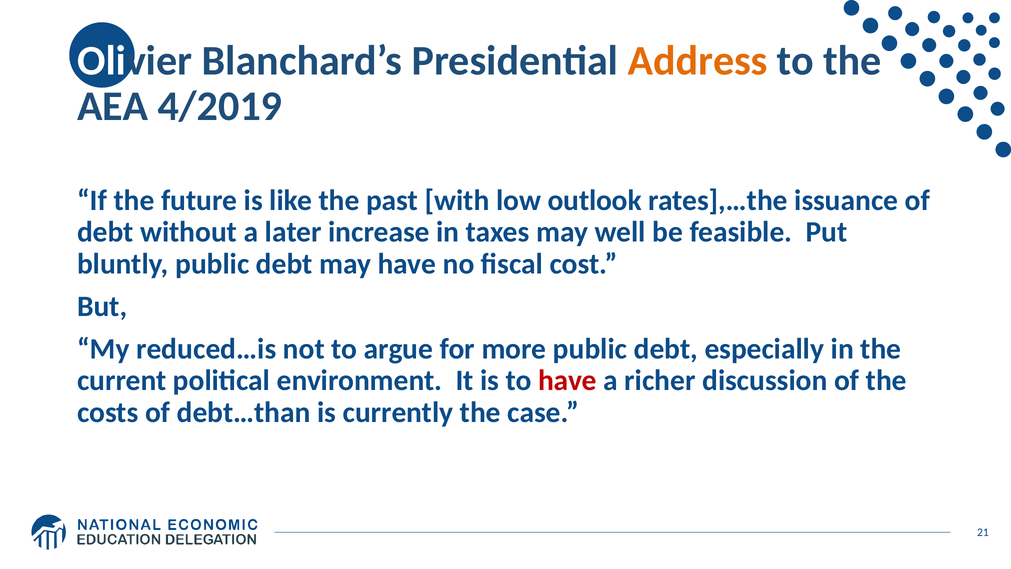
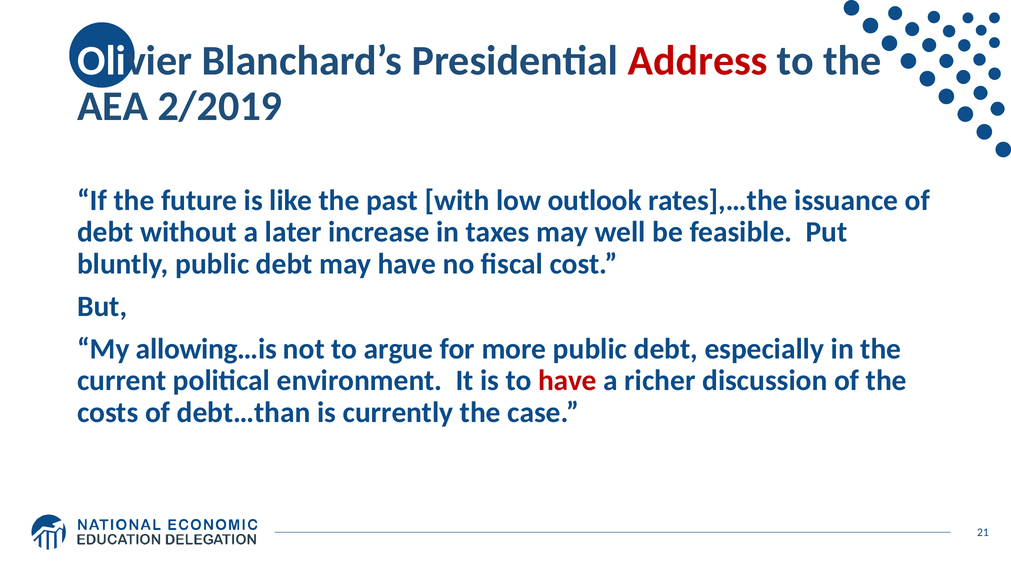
Address colour: orange -> red
4/2019: 4/2019 -> 2/2019
reduced…is: reduced…is -> allowing…is
